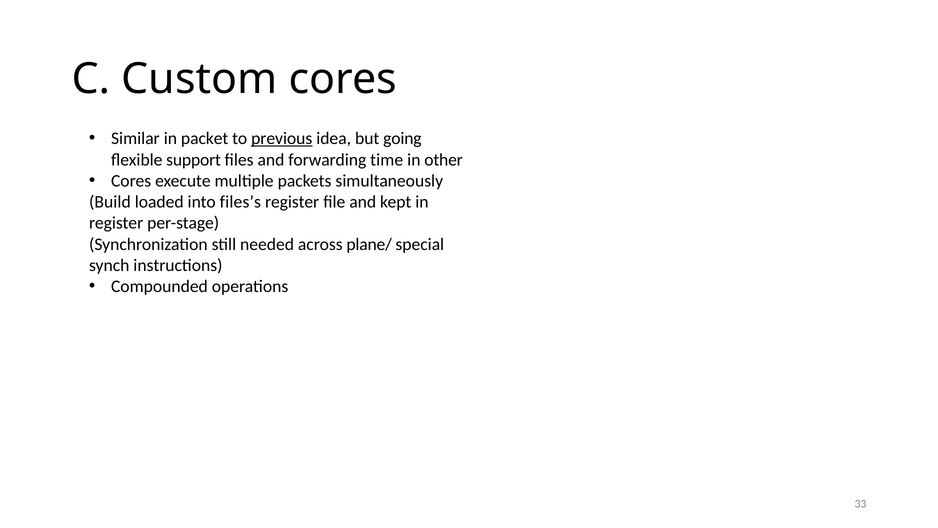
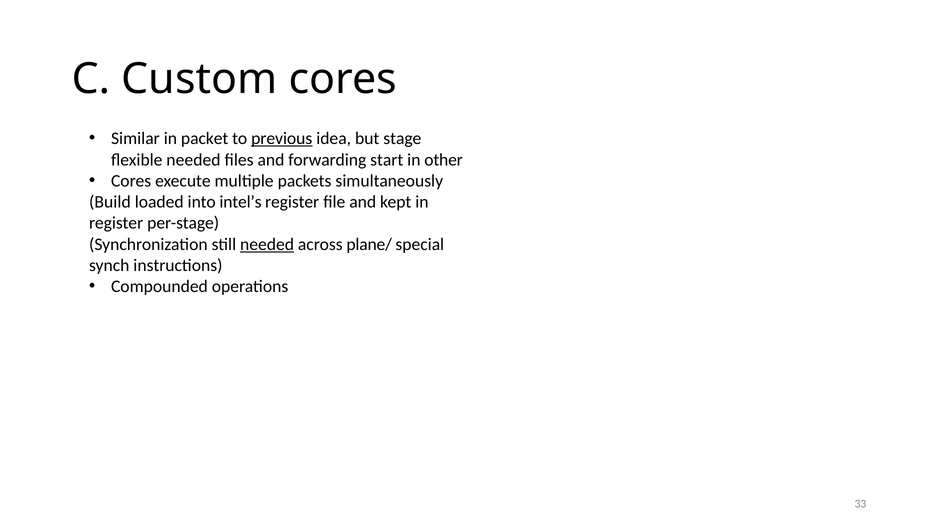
going: going -> stage
flexible support: support -> needed
time: time -> start
files’s: files’s -> intel’s
needed at (267, 244) underline: none -> present
